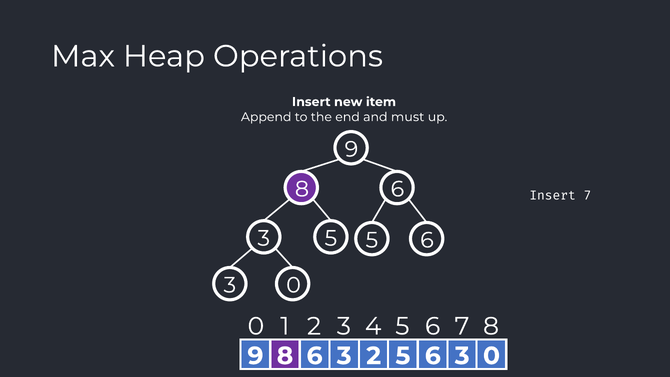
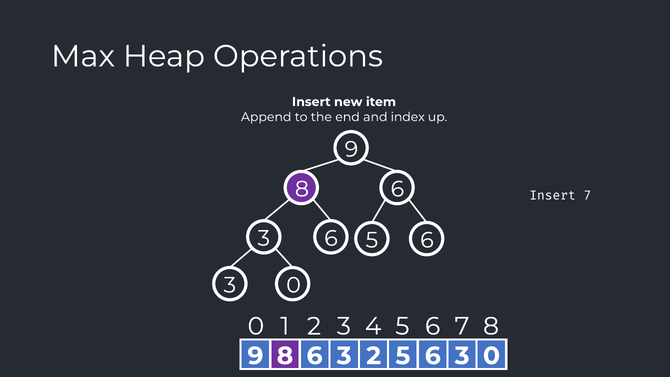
must: must -> index
3 5: 5 -> 6
